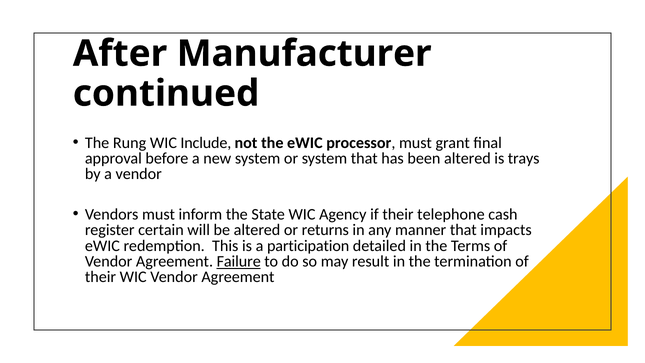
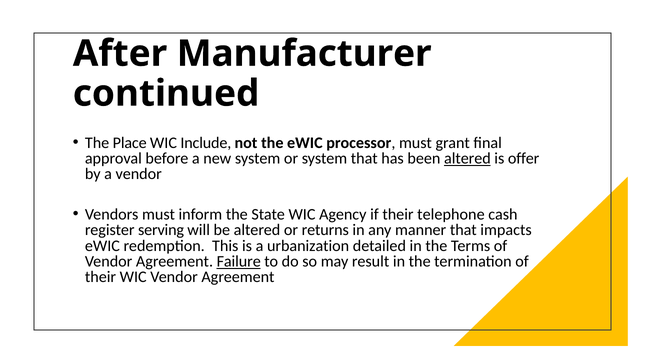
Rung: Rung -> Place
altered at (467, 158) underline: none -> present
trays: trays -> offer
certain: certain -> serving
participation: participation -> urbanization
